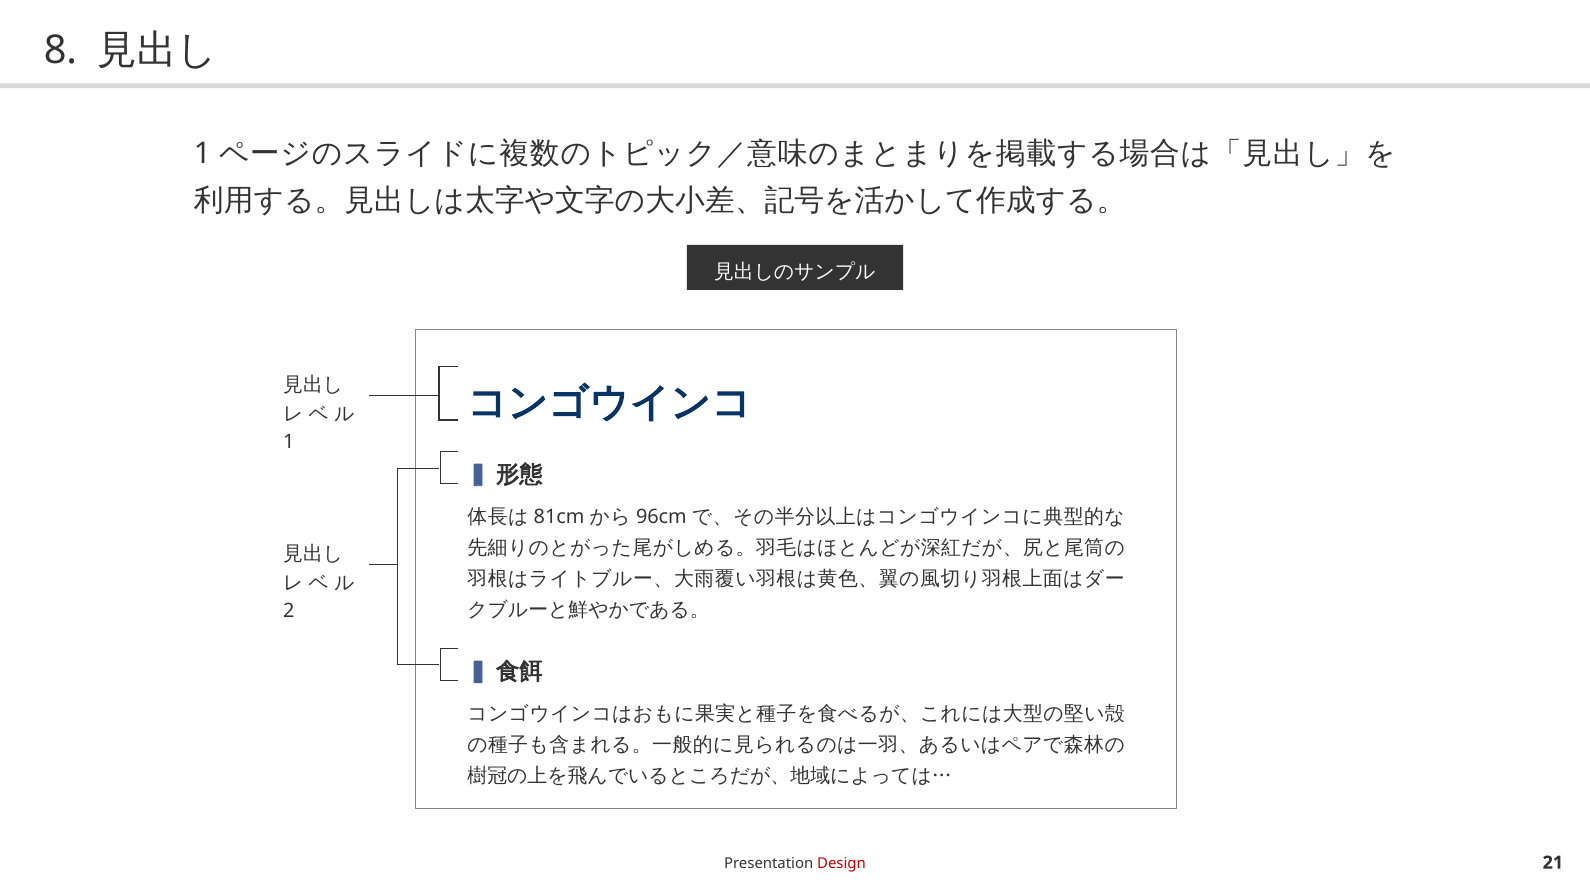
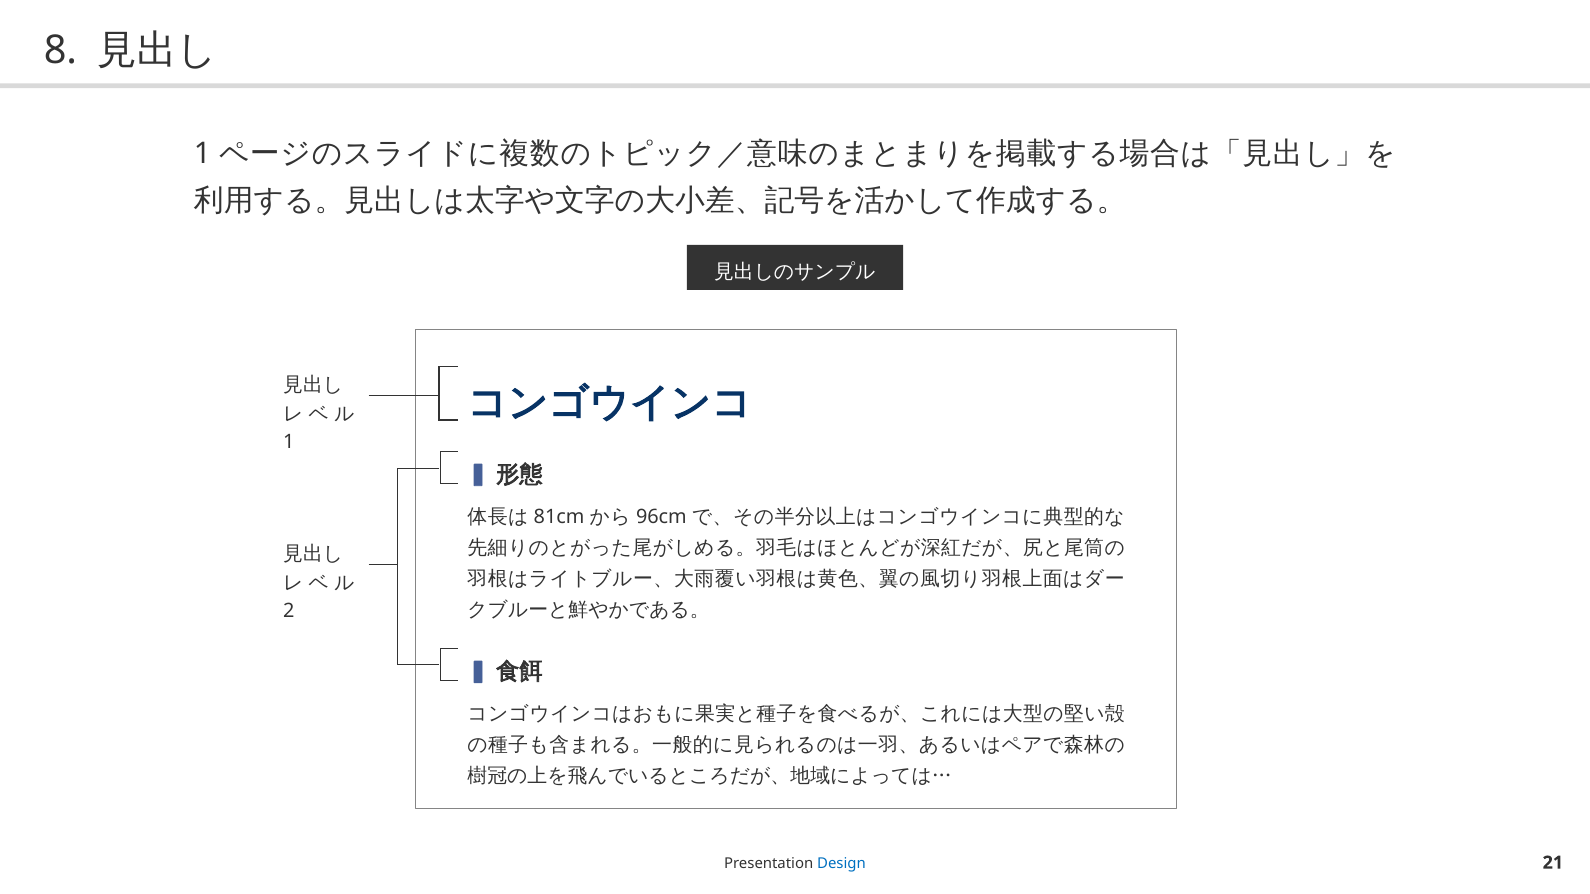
Design colour: red -> blue
